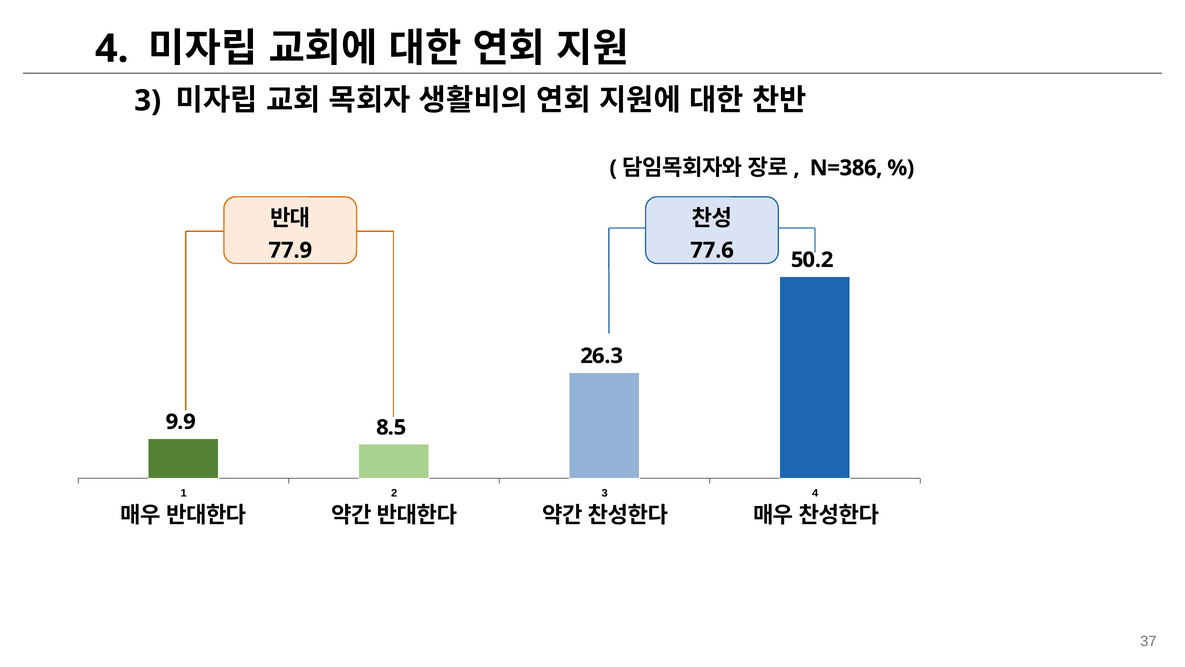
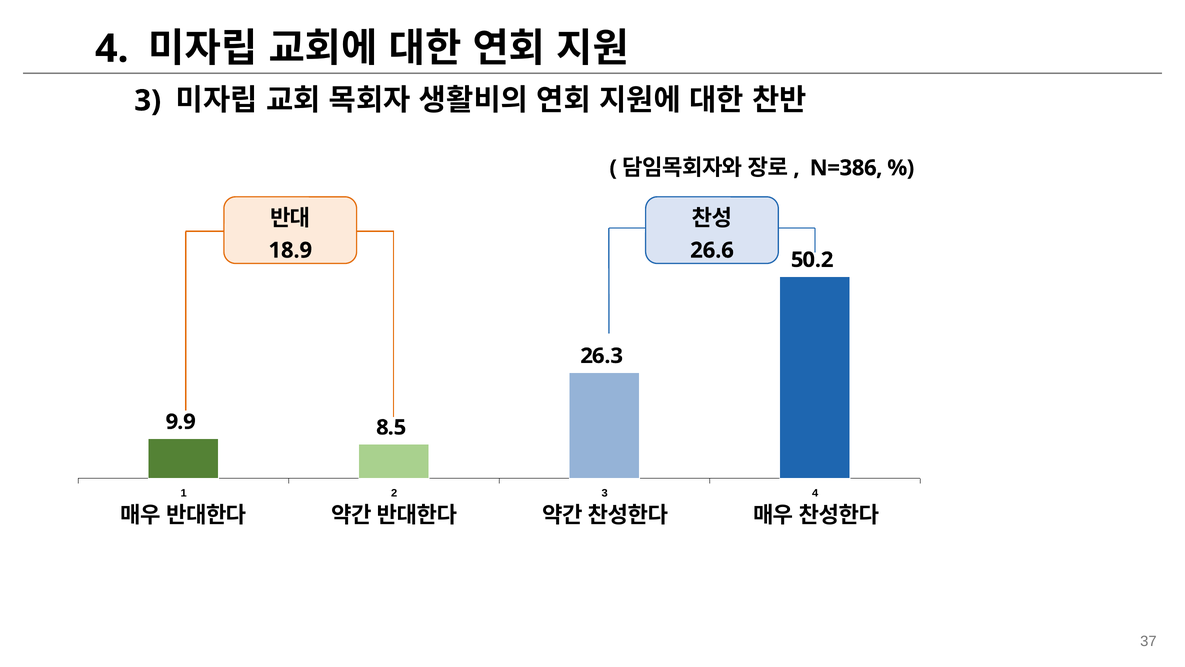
77.9: 77.9 -> 18.9
77.6: 77.6 -> 26.6
